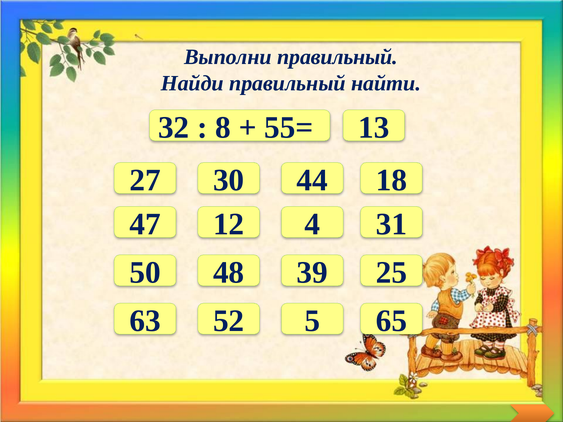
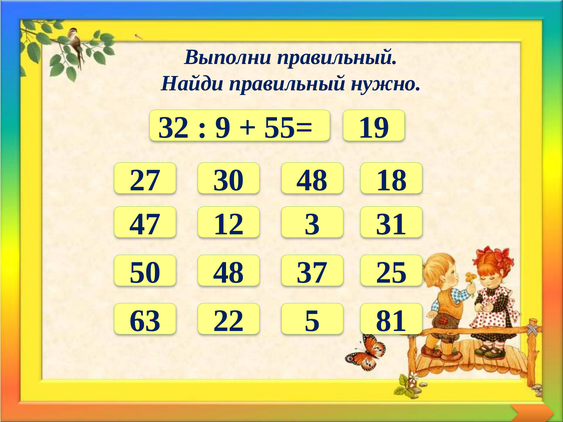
найти: найти -> нужно
8: 8 -> 9
13: 13 -> 19
30 44: 44 -> 48
4: 4 -> 3
39: 39 -> 37
52: 52 -> 22
65: 65 -> 81
